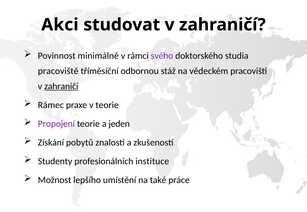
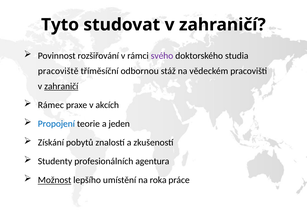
Akci: Akci -> Tyto
minimálně: minimálně -> rozšiřování
v teorie: teorie -> akcích
Propojení colour: purple -> blue
instituce: instituce -> agentura
Možnost underline: none -> present
také: také -> roka
